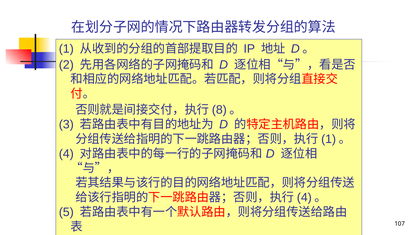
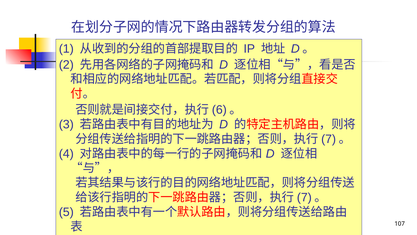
8 at (219, 110): 8 -> 6
1 at (329, 139): 1 -> 7
4 at (304, 197): 4 -> 7
